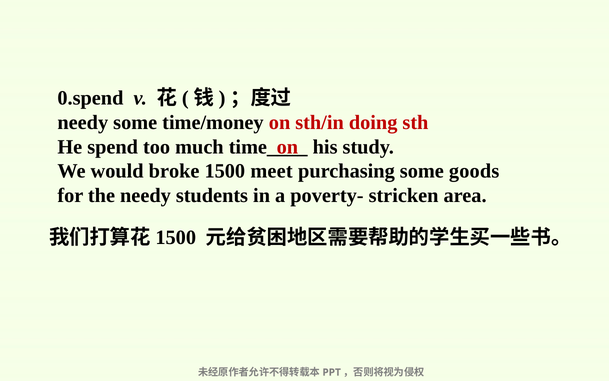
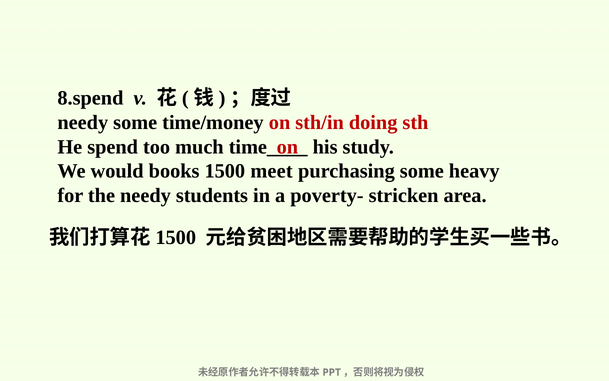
0.spend: 0.spend -> 8.spend
broke: broke -> books
goods: goods -> heavy
